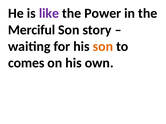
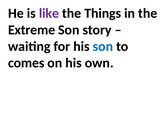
Power: Power -> Things
Merciful: Merciful -> Extreme
son at (103, 47) colour: orange -> blue
